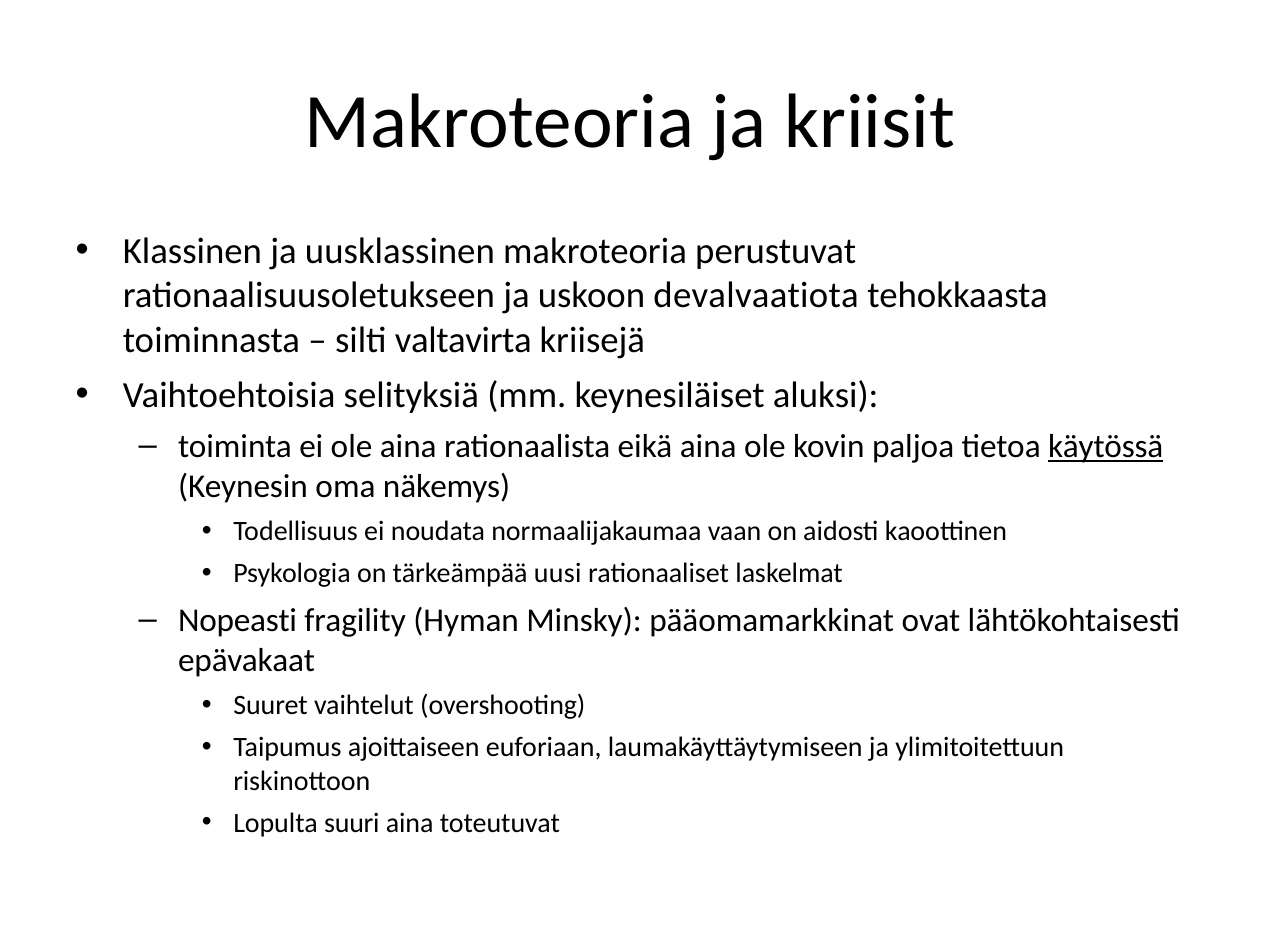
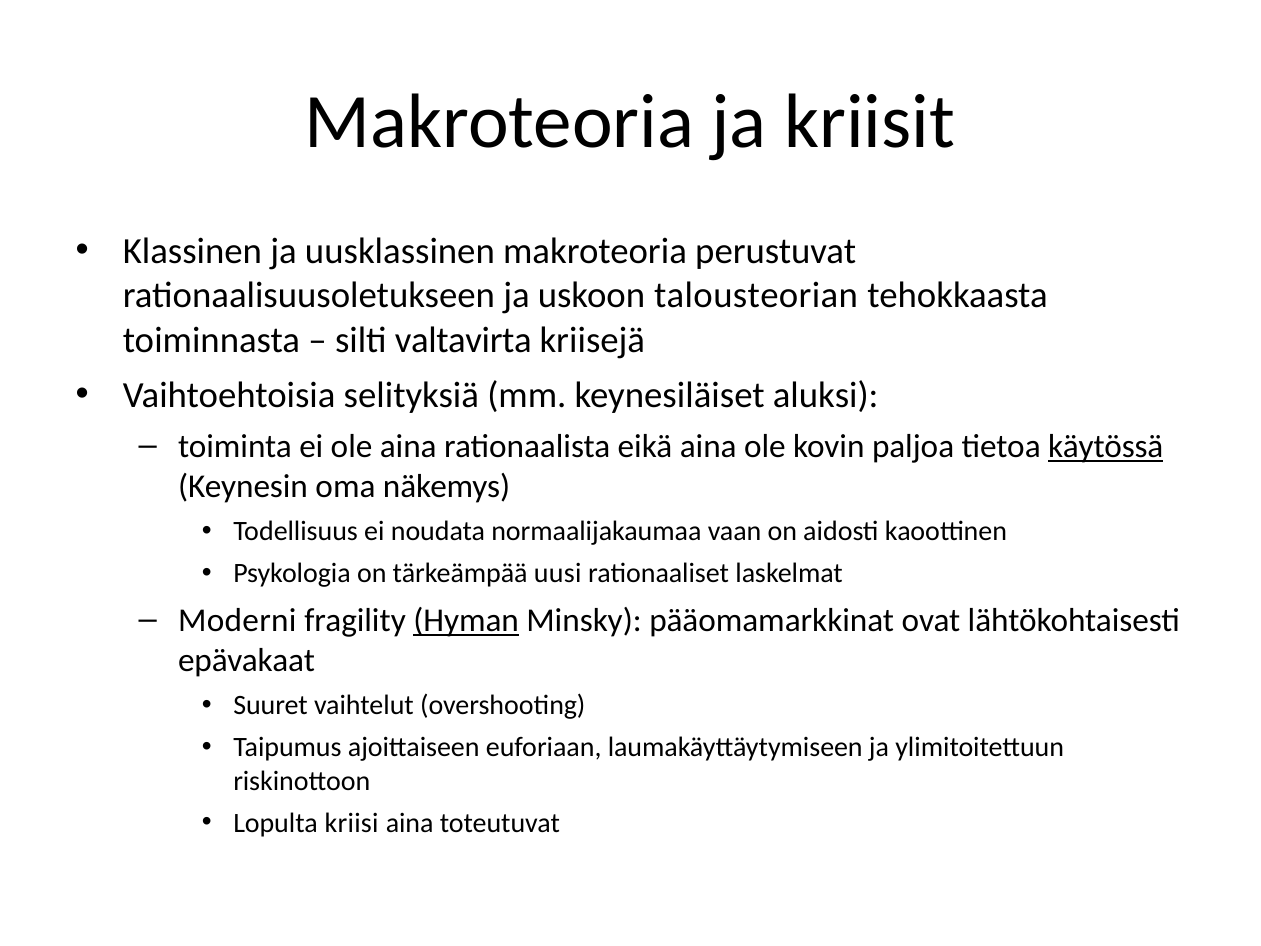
devalvaatiota: devalvaatiota -> talousteorian
Nopeasti: Nopeasti -> Moderni
Hyman underline: none -> present
suuri: suuri -> kriisi
